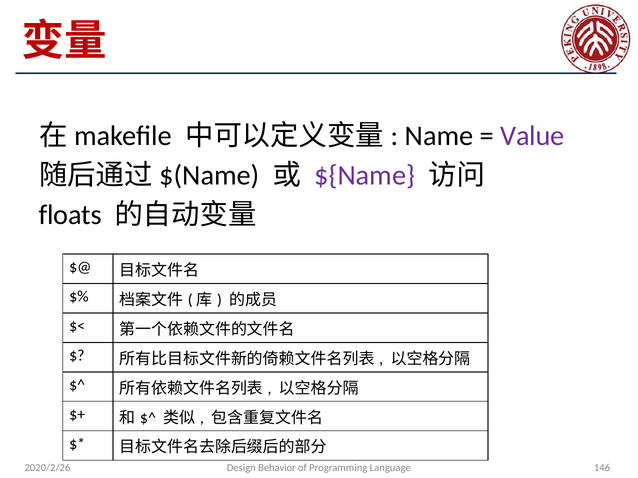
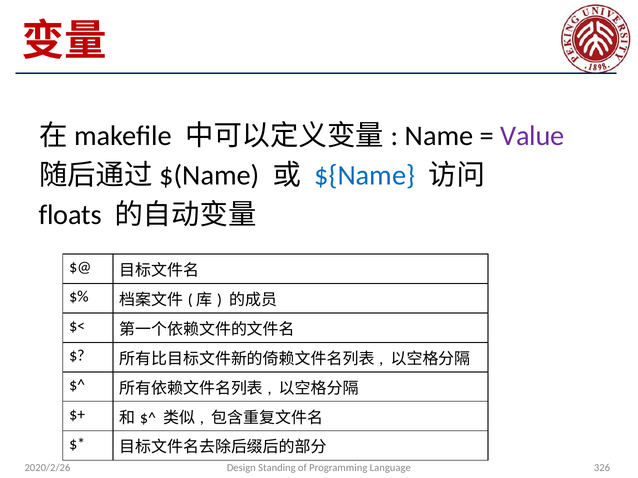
${Name colour: purple -> blue
Behavior: Behavior -> Standing
146: 146 -> 326
